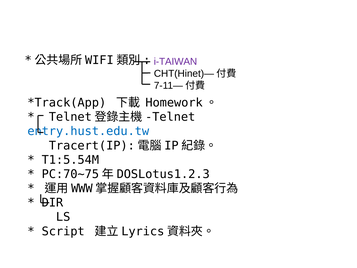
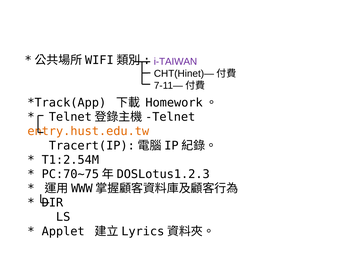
entry.hust.edu.tw colour: blue -> orange
T1:5.54M: T1:5.54M -> T1:2.54M
Script: Script -> Applet
